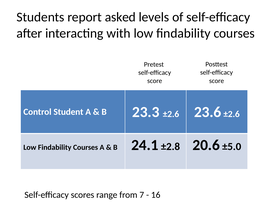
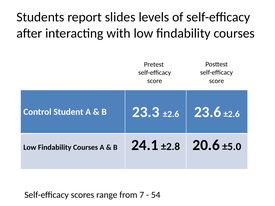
asked: asked -> slides
16: 16 -> 54
